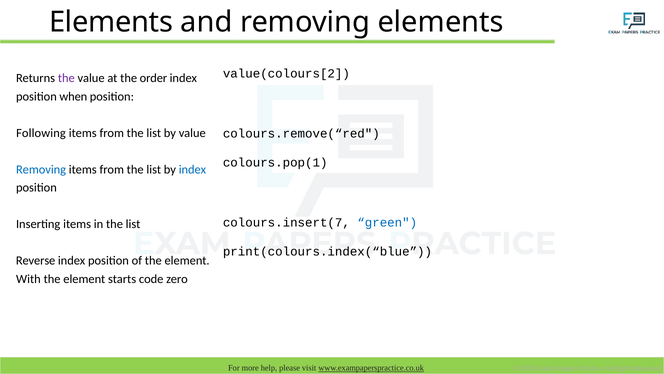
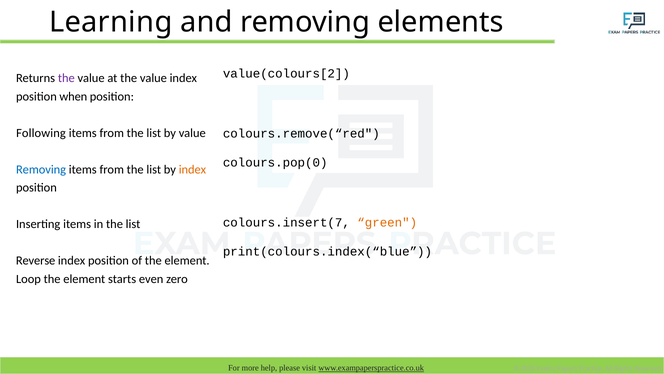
Elements at (111, 22): Elements -> Learning
at the order: order -> value
colours.pop(1: colours.pop(1 -> colours.pop(0
index at (192, 169) colour: blue -> orange
green colour: blue -> orange
With: With -> Loop
code: code -> even
